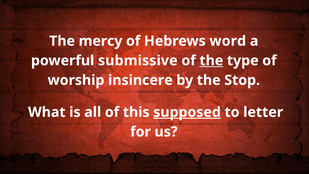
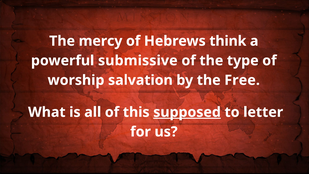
word: word -> think
the at (211, 61) underline: present -> none
insincere: insincere -> salvation
Stop: Stop -> Free
